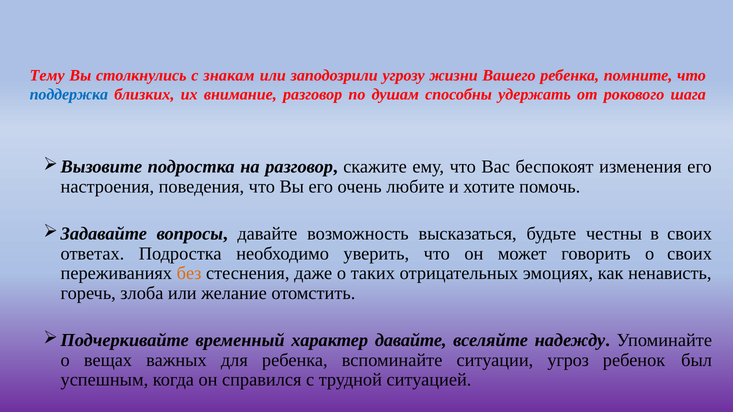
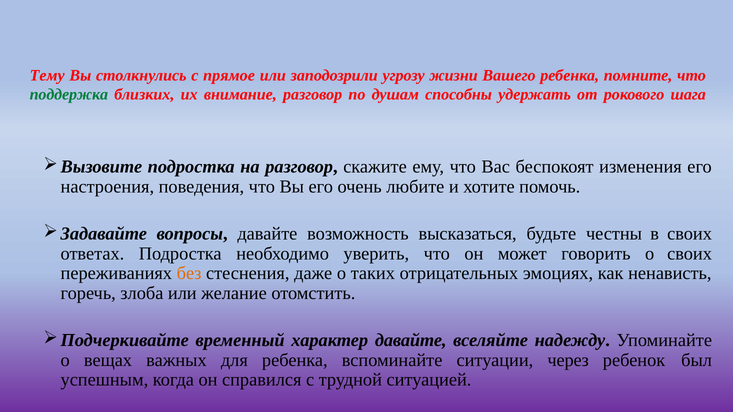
знакам: знакам -> прямое
поддержка colour: blue -> green
угроз: угроз -> через
